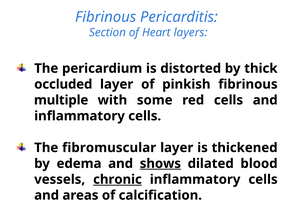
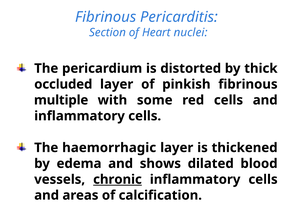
layers: layers -> nuclei
fibromuscular: fibromuscular -> haemorrhagic
shows underline: present -> none
